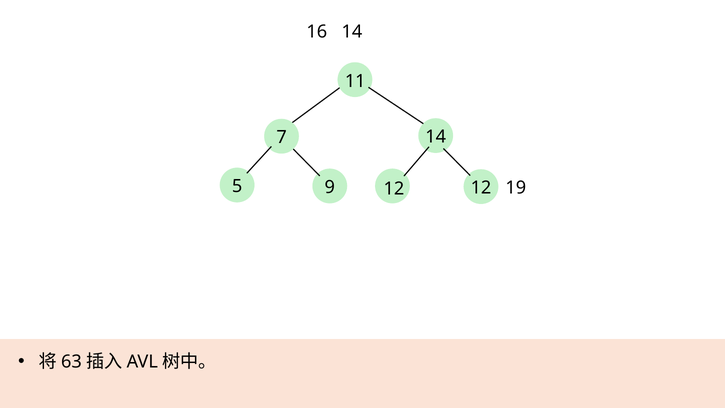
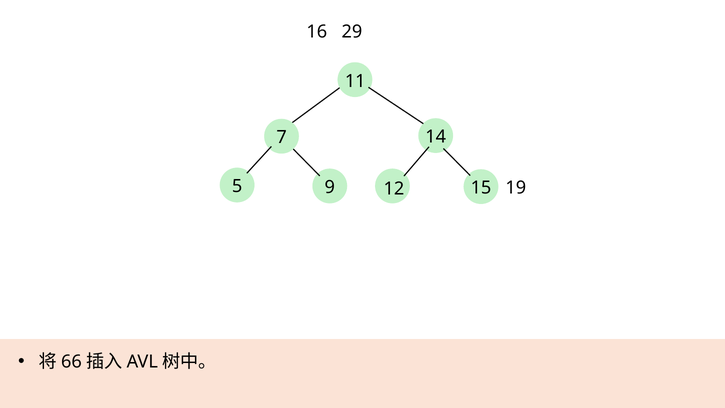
16 14: 14 -> 29
5 12: 12 -> 15
63: 63 -> 66
